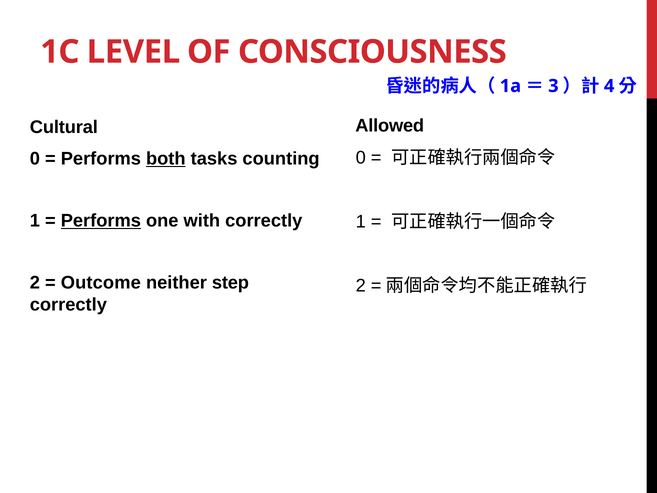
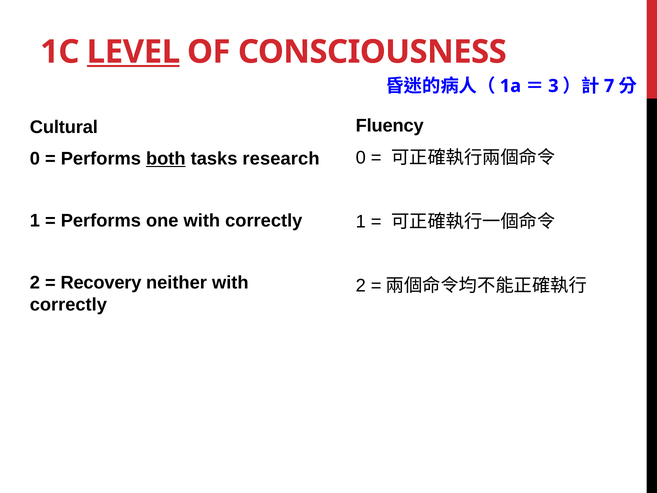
LEVEL underline: none -> present
4: 4 -> 7
Allowed: Allowed -> Fluency
counting: counting -> research
Performs at (101, 220) underline: present -> none
Outcome: Outcome -> Recovery
neither step: step -> with
